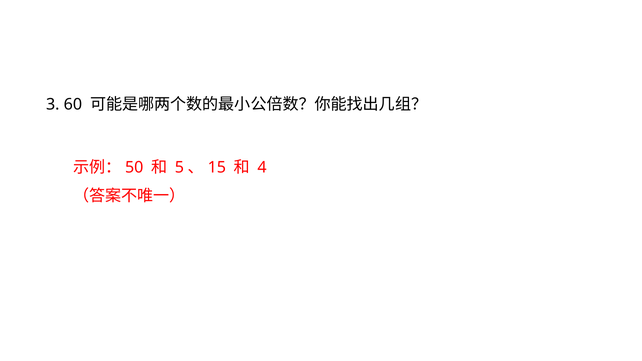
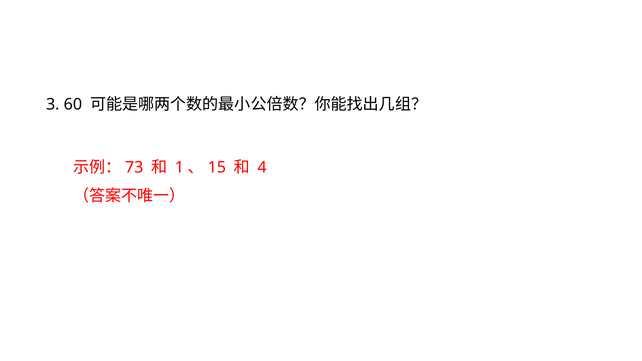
50: 50 -> 73
5: 5 -> 1
